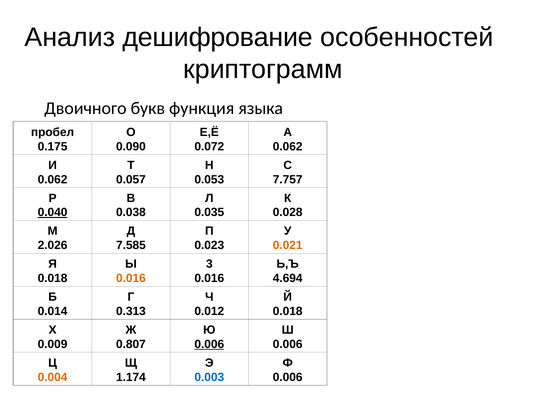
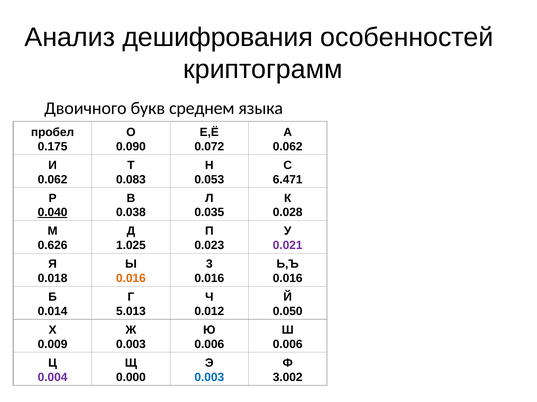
дешифрование: дешифрование -> дешифрования
функция: функция -> среднем
0.057: 0.057 -> 0.083
7.757: 7.757 -> 6.471
2.026: 2.026 -> 0.626
7.585: 7.585 -> 1.025
0.021 colour: orange -> purple
4.694 at (288, 279): 4.694 -> 0.016
0.313: 0.313 -> 5.013
0.018 at (288, 312): 0.018 -> 0.050
0.807 at (131, 345): 0.807 -> 0.003
0.006 at (209, 345) underline: present -> none
0.004 colour: orange -> purple
1.174: 1.174 -> 0.000
0.006 at (288, 378): 0.006 -> 3.002
